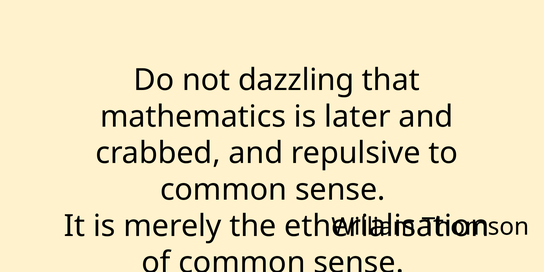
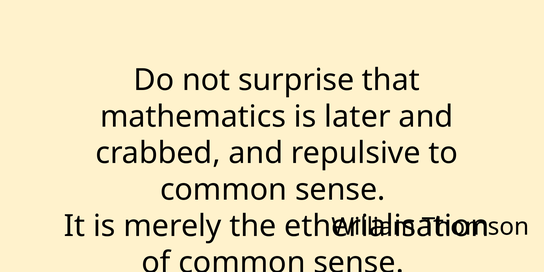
dazzling: dazzling -> surprise
